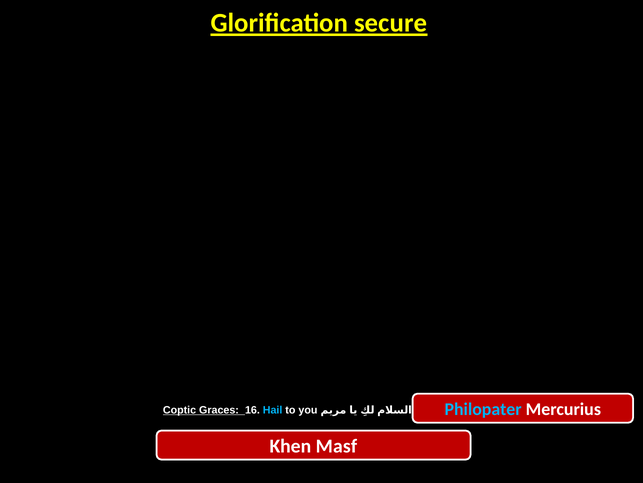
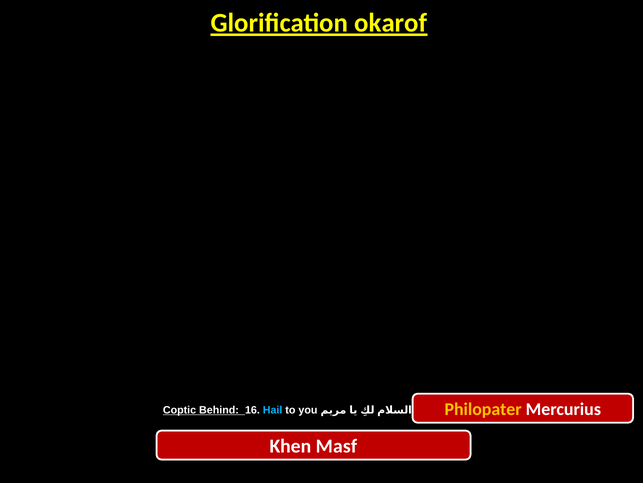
secure: secure -> okarof
Graces: Graces -> Behind
Philopater colour: light blue -> yellow
